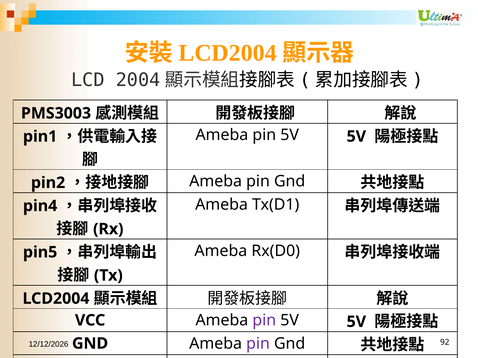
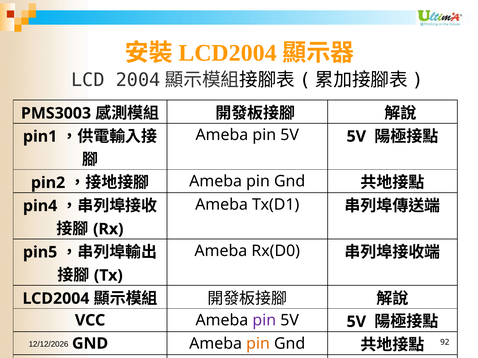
pin at (258, 344) colour: purple -> orange
